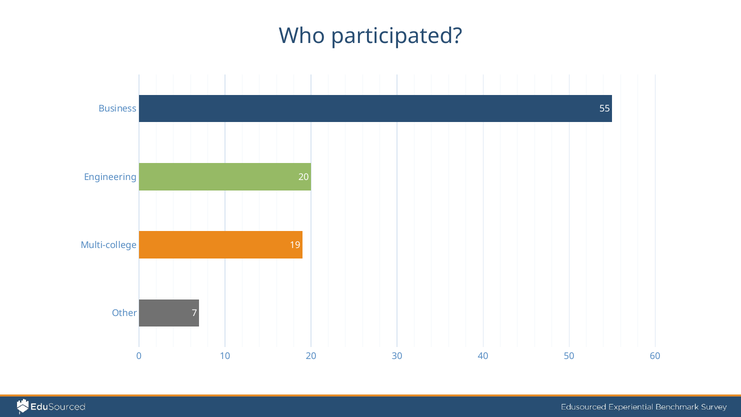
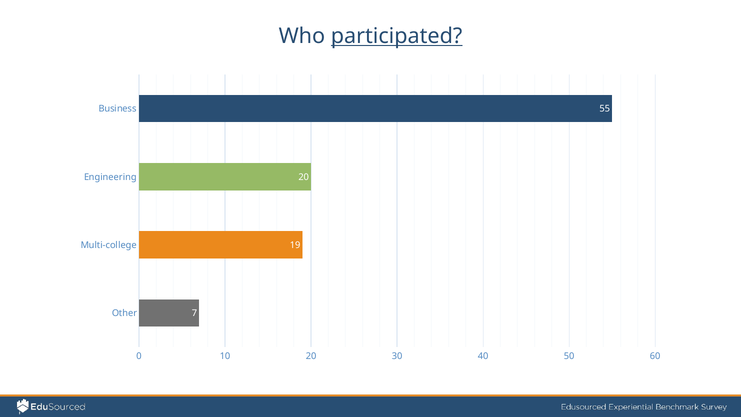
participated underline: none -> present
